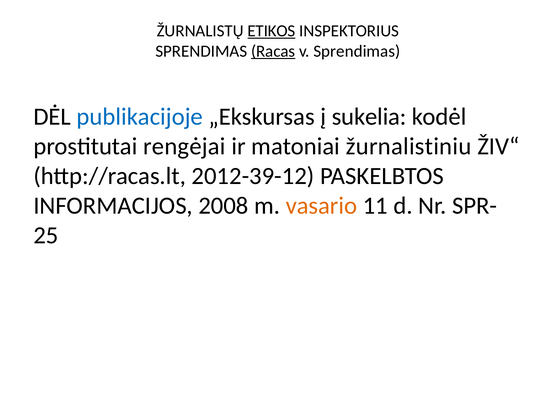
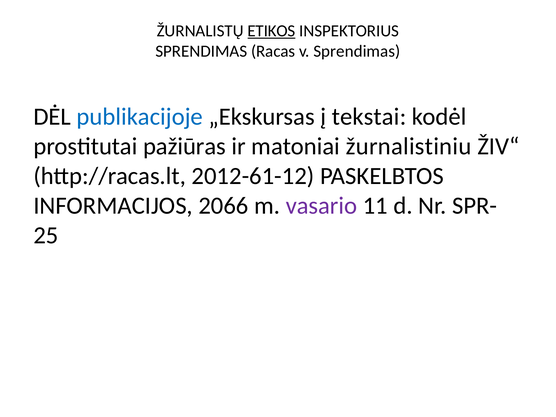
Racas underline: present -> none
sukelia: sukelia -> tekstai
rengėjai: rengėjai -> pažiūras
2012-39-12: 2012-39-12 -> 2012-61-12
2008: 2008 -> 2066
vasario colour: orange -> purple
